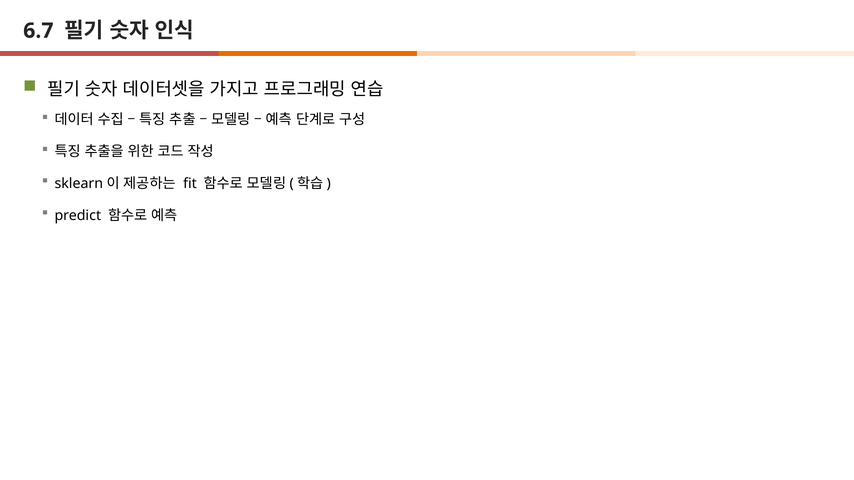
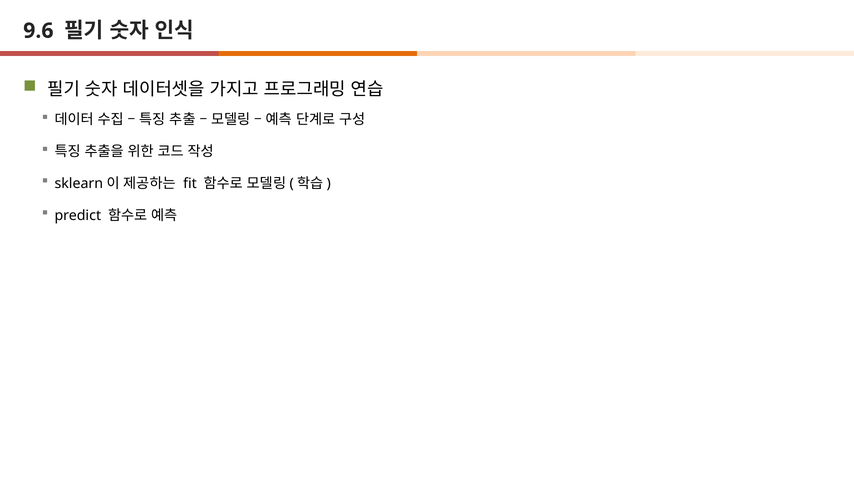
6.7: 6.7 -> 9.6
